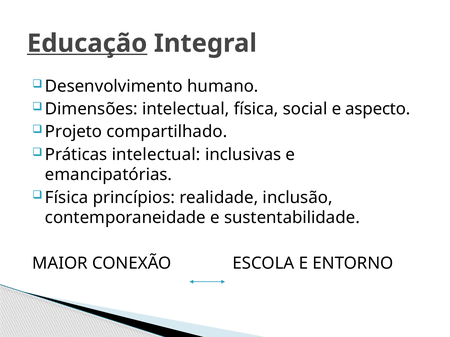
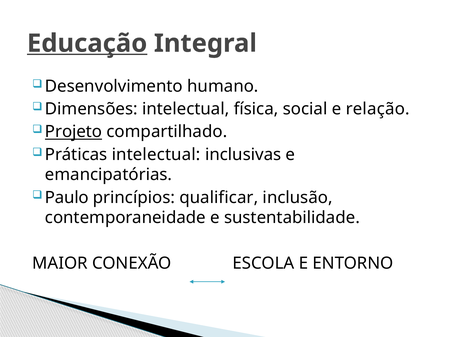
aspecto: aspecto -> relação
Projeto underline: none -> present
Física at (67, 198): Física -> Paulo
realidade: realidade -> qualificar
